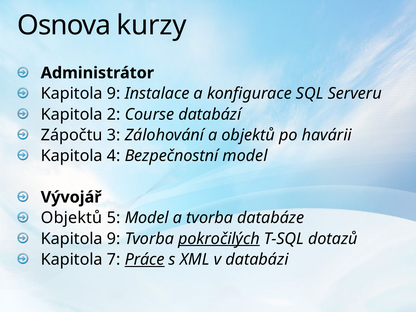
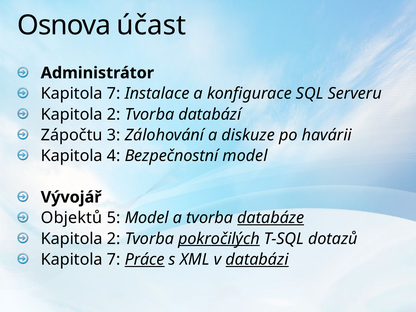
kurzy: kurzy -> účast
9 at (114, 94): 9 -> 7
Course at (149, 114): Course -> Tvorba
a objektů: objektů -> diskuze
databáze underline: none -> present
9 at (114, 239): 9 -> 2
databázi underline: none -> present
